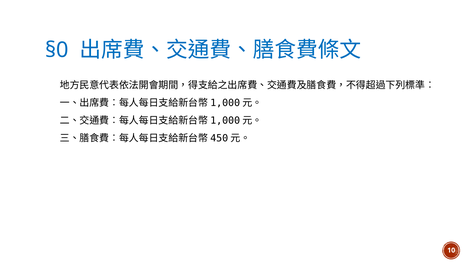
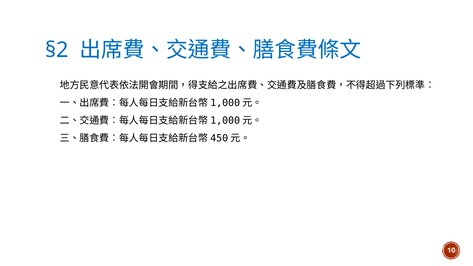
§0: §0 -> §2
